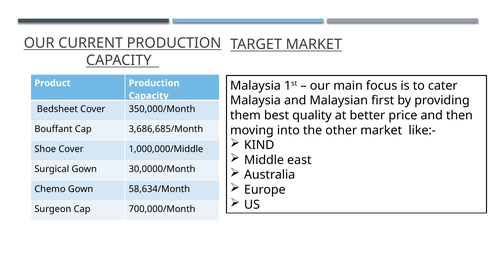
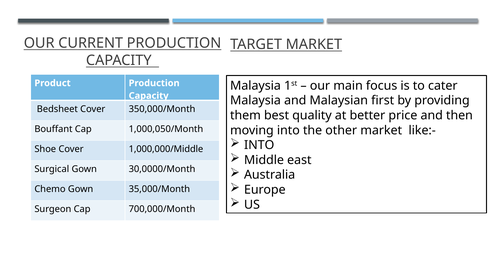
3,686,685/Month: 3,686,685/Month -> 1,000,050/Month
KIND at (259, 145): KIND -> INTO
58,634/Month: 58,634/Month -> 35,000/Month
